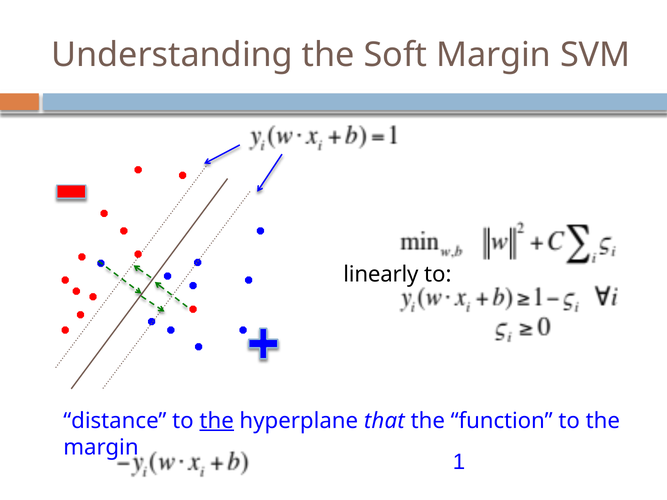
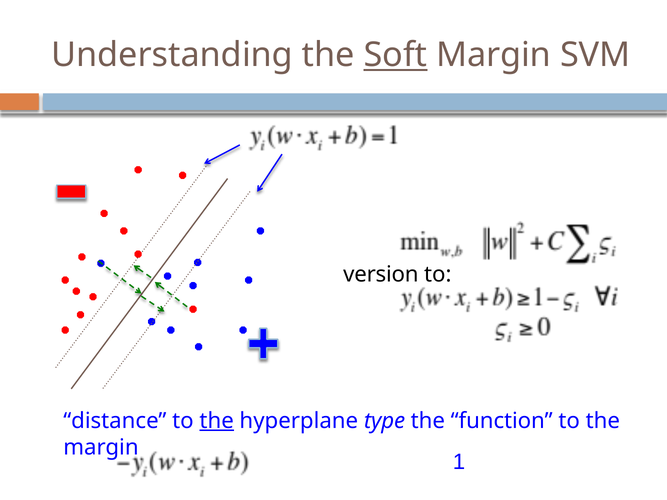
Soft underline: none -> present
linearly: linearly -> version
that: that -> type
